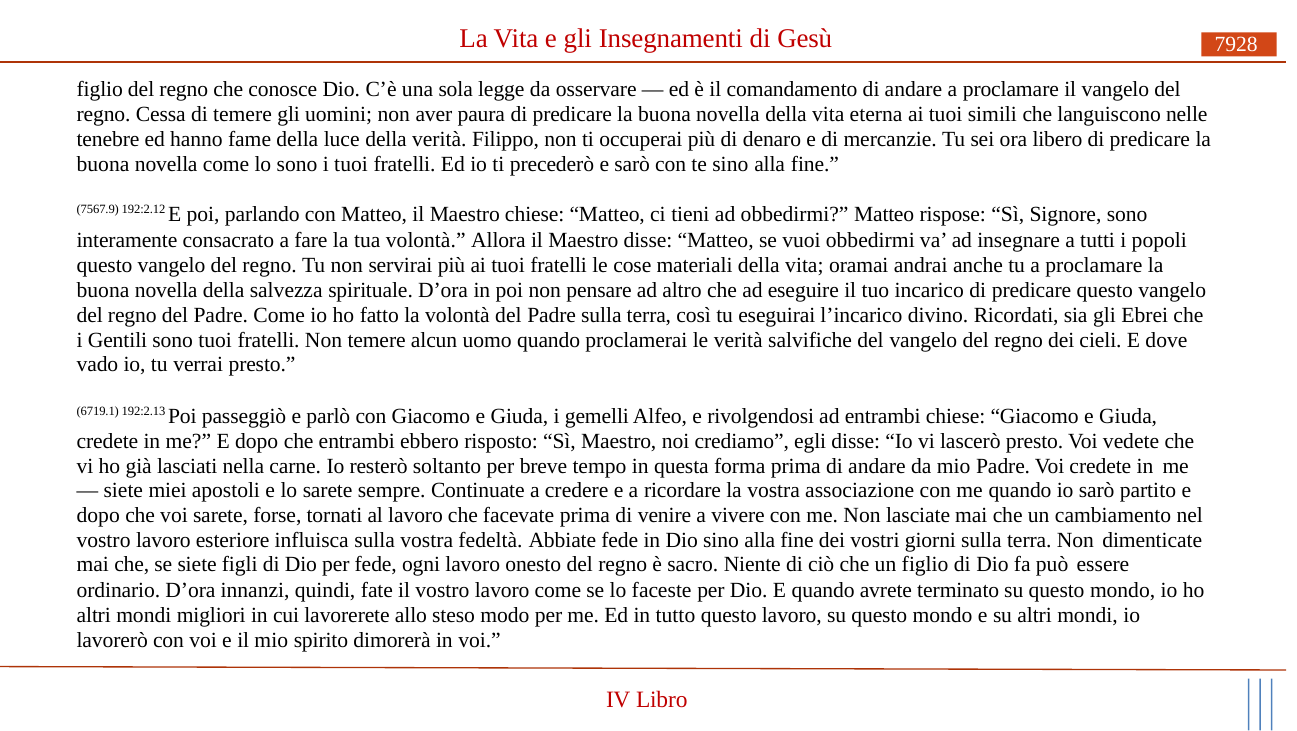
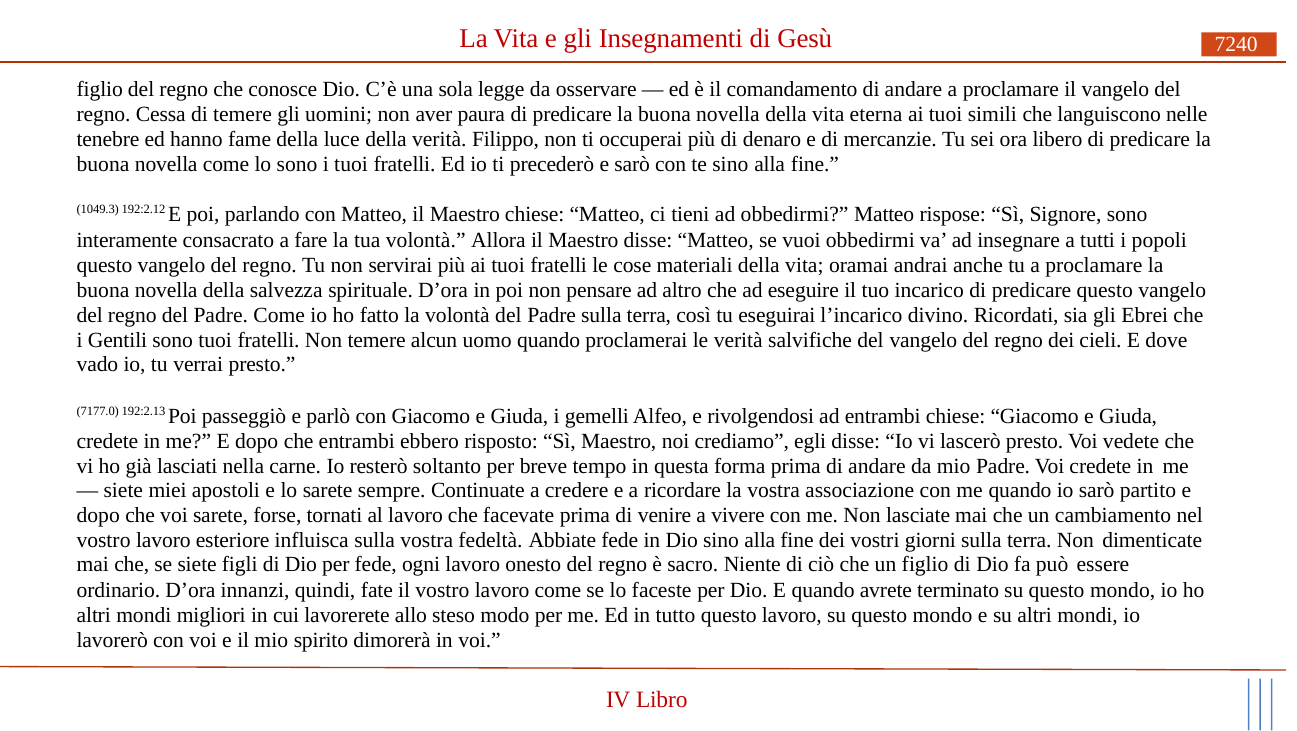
7928: 7928 -> 7240
7567.9: 7567.9 -> 1049.3
6719.1: 6719.1 -> 7177.0
